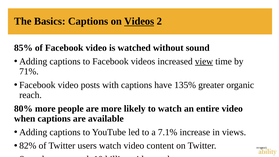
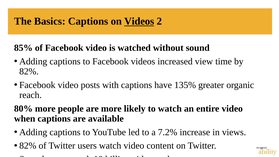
view underline: present -> none
71%: 71% -> 82%
7.1%: 7.1% -> 7.2%
